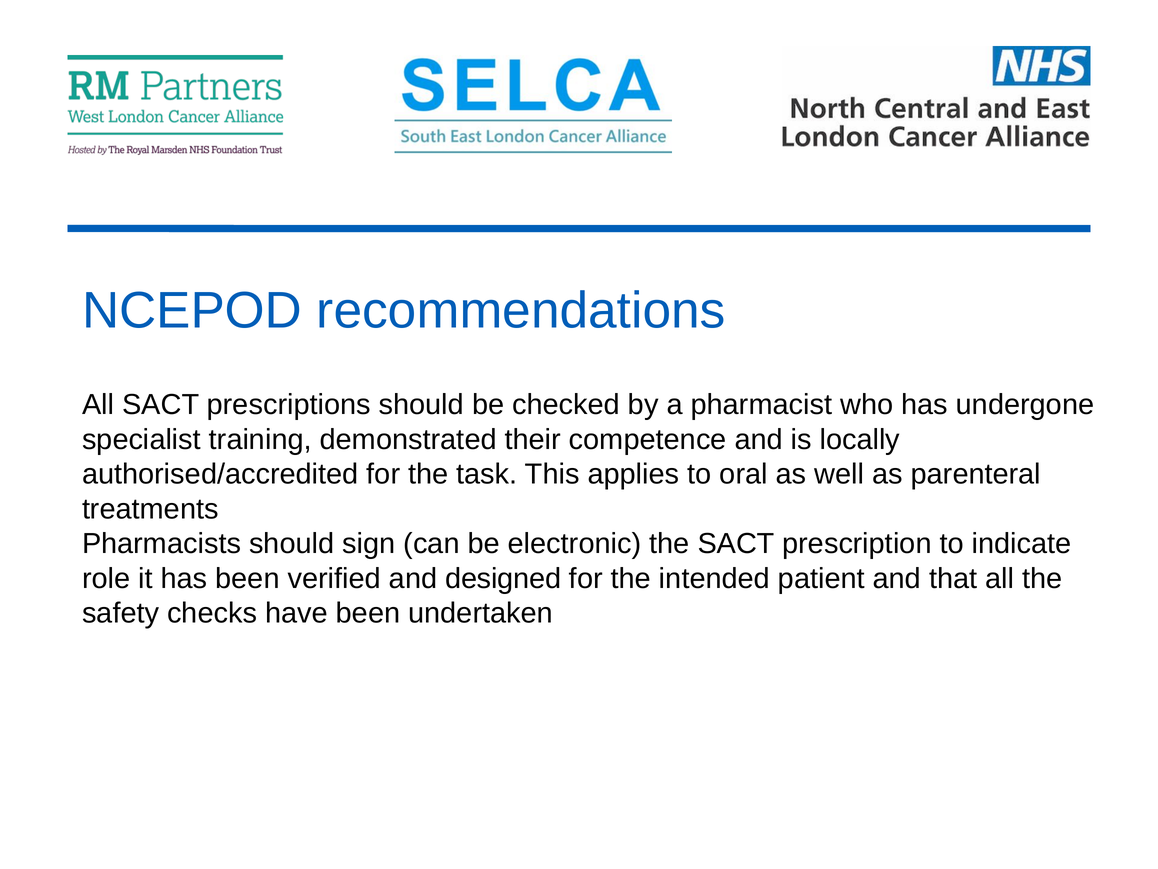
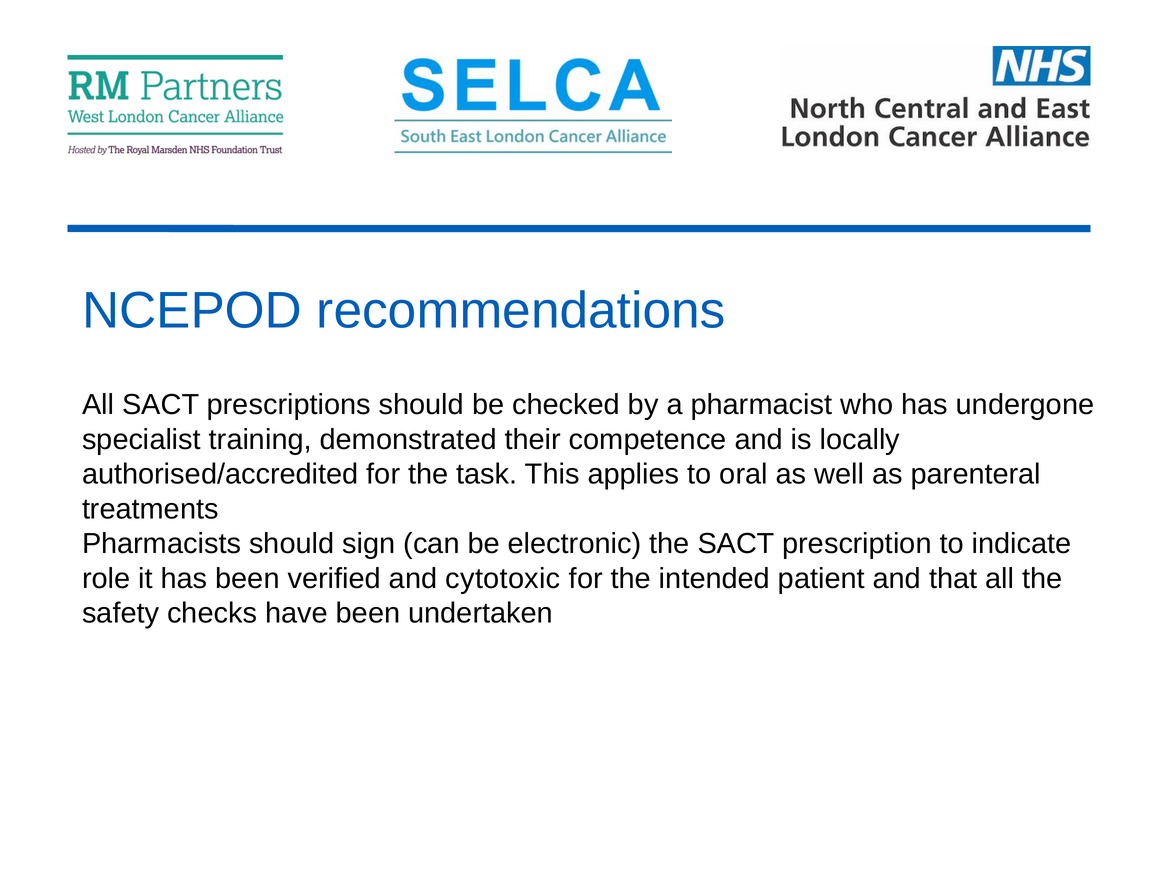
designed: designed -> cytotoxic
